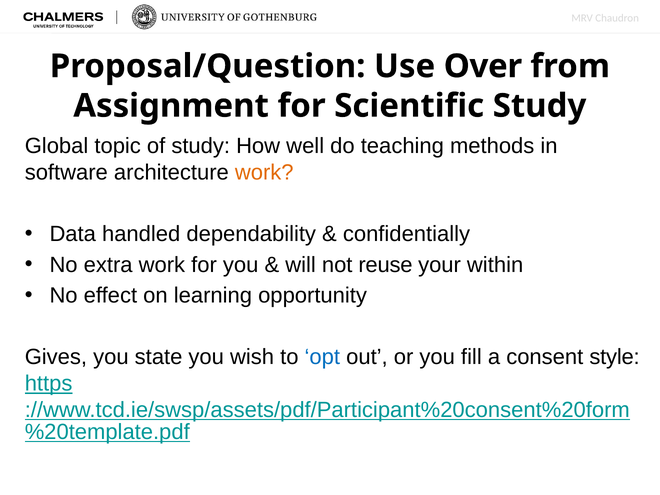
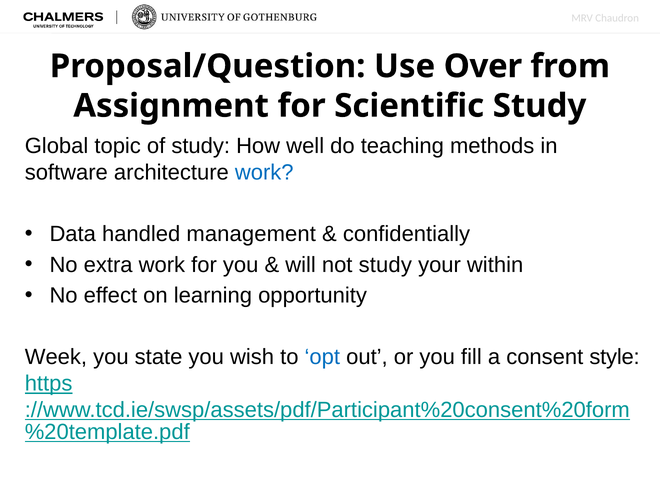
work at (264, 172) colour: orange -> blue
dependability: dependability -> management
not reuse: reuse -> study
Gives: Gives -> Week
